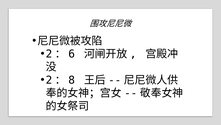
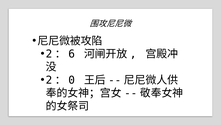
8: 8 -> 0
